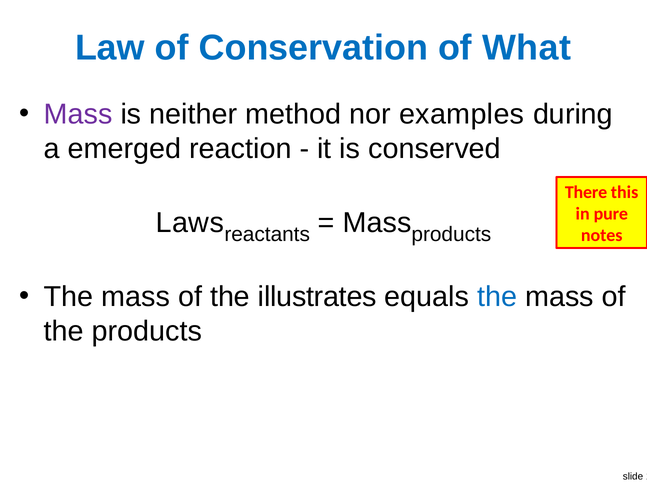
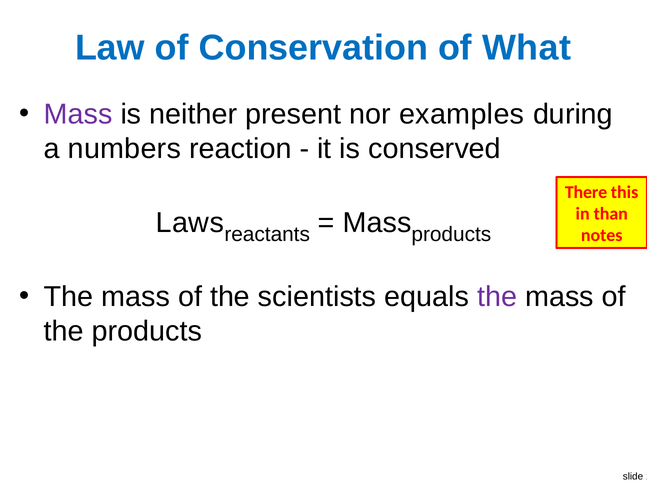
method: method -> present
emerged: emerged -> numbers
pure: pure -> than
illustrates: illustrates -> scientists
the at (497, 297) colour: blue -> purple
